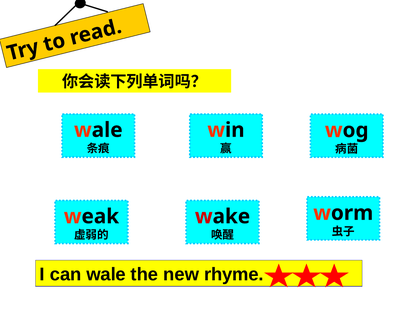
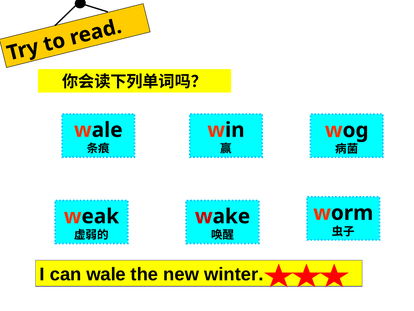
rhyme: rhyme -> winter
